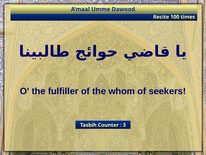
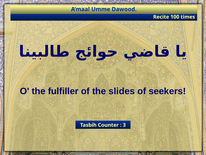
whom: whom -> slides
